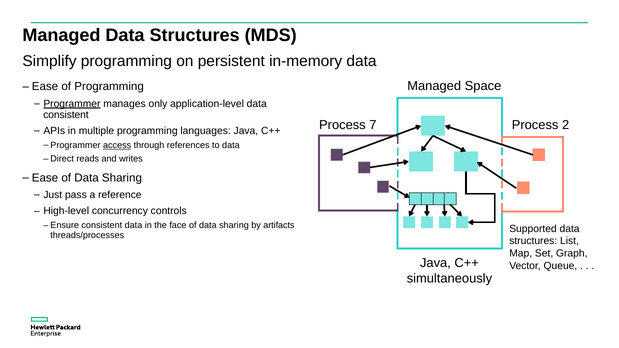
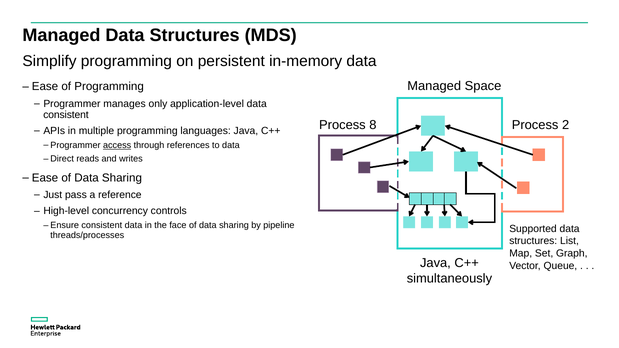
Programmer at (72, 104) underline: present -> none
7: 7 -> 8
artifacts: artifacts -> pipeline
